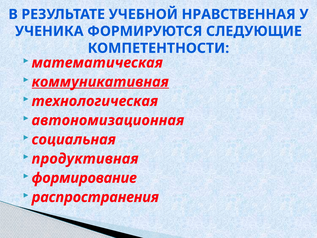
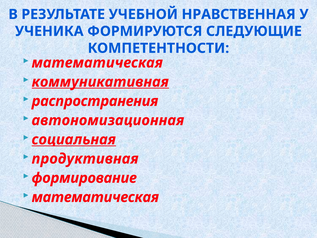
технологическая: технологическая -> распространения
социальная underline: none -> present
распространения at (95, 197): распространения -> математическая
